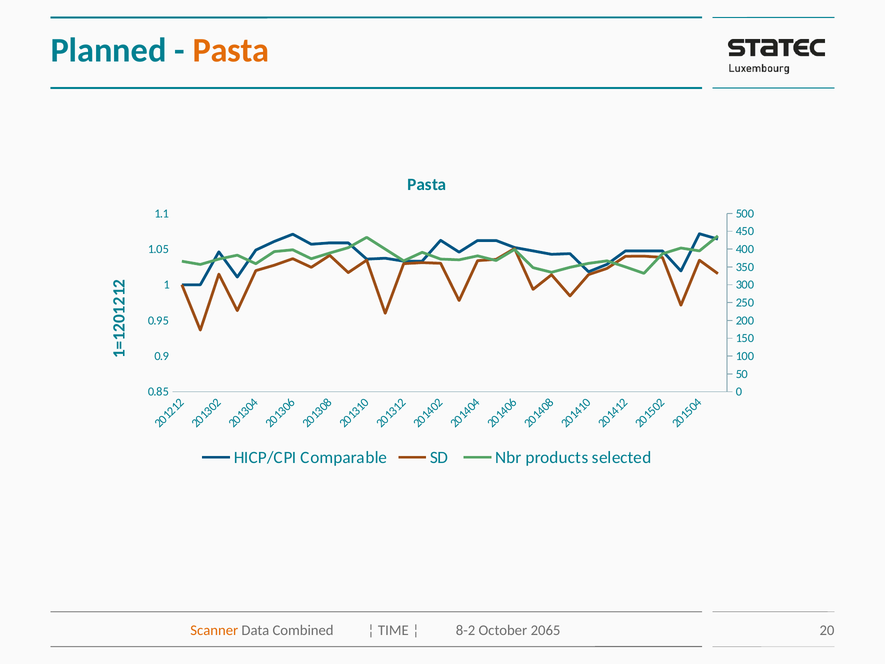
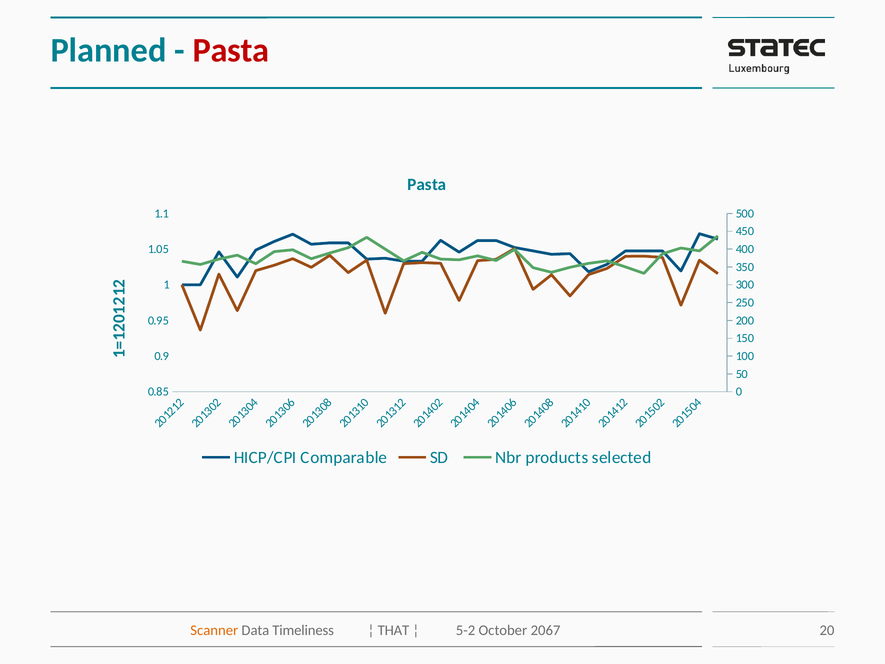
Pasta at (231, 50) colour: orange -> red
Combined: Combined -> Timeliness
TIME: TIME -> THAT
8-2: 8-2 -> 5-2
2065: 2065 -> 2067
